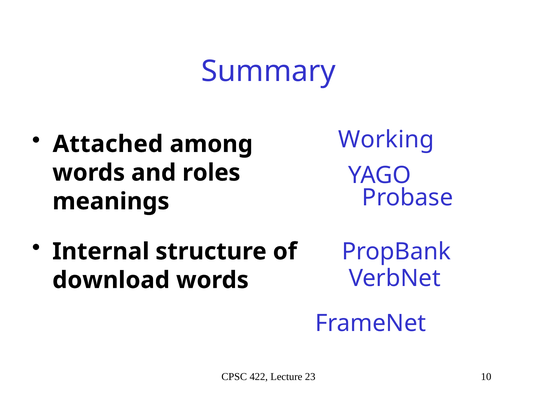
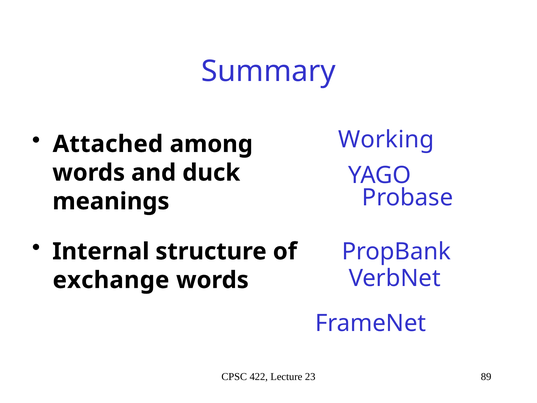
roles: roles -> duck
download: download -> exchange
10: 10 -> 89
